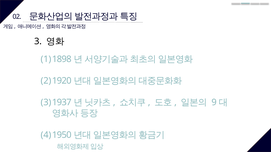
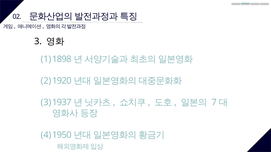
9: 9 -> 7
